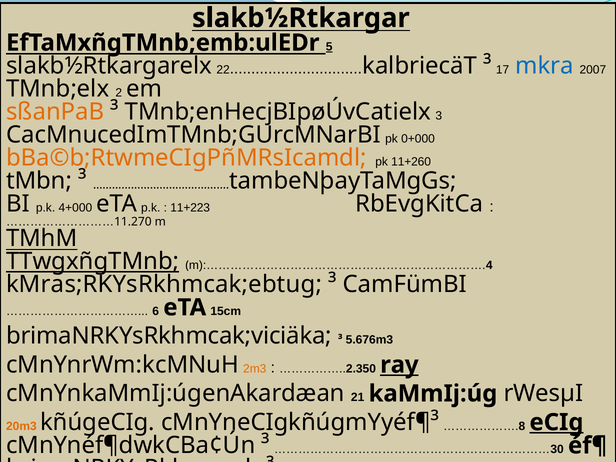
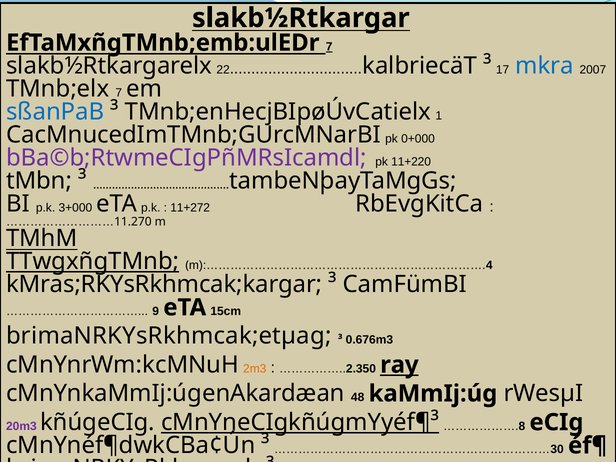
EfTaMxñgTMnb;emb:ulEDr 5: 5 -> 7
TMnb;elx 2: 2 -> 7
sßanPaB colour: orange -> blue
3: 3 -> 1
bBa©b;RtwmeCIgPñMRsIcamdl colour: orange -> purple
11+260: 11+260 -> 11+220
4+000: 4+000 -> 3+000
11+223: 11+223 -> 11+272
kMras;RKYsRkhmcak;ebtug: kMras;RKYsRkhmcak;ebtug -> kMras;RKYsRkhmcak;kargar
6: 6 -> 9
brimaNRKYsRkhmcak;viciäka: brimaNRKYsRkhmcak;viciäka -> brimaNRKYsRkhmcak;etµag
5.676m3: 5.676m3 -> 0.676m3
21: 21 -> 48
20m3 colour: orange -> purple
cMnYneCIgkñúgmYyéf¶³ underline: none -> present
eCIg underline: present -> none
